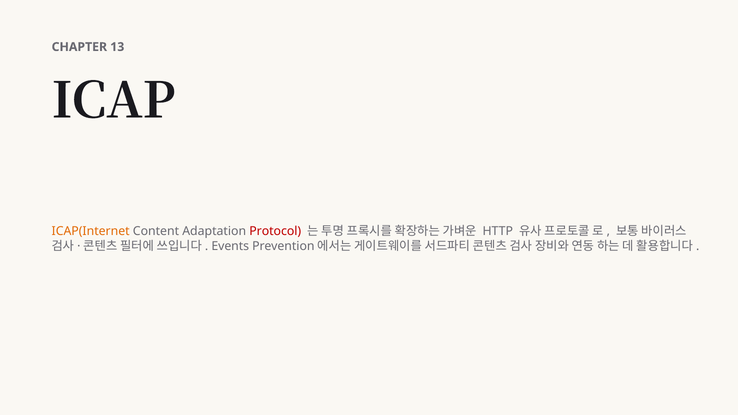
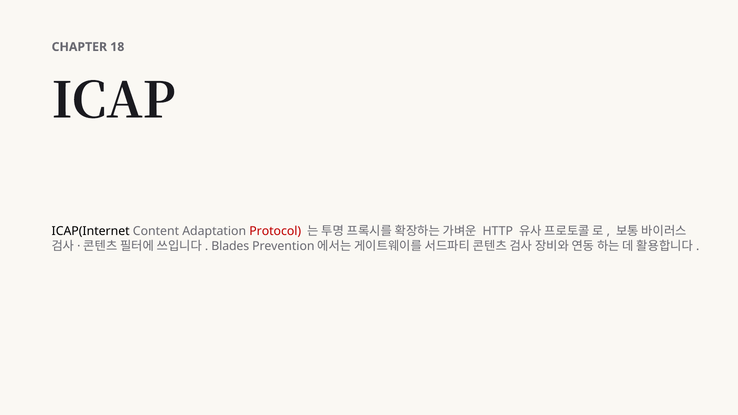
13: 13 -> 18
ICAP(Internet colour: orange -> black
Events: Events -> Blades
